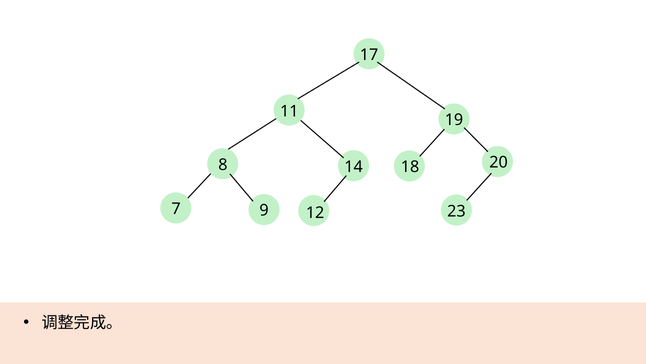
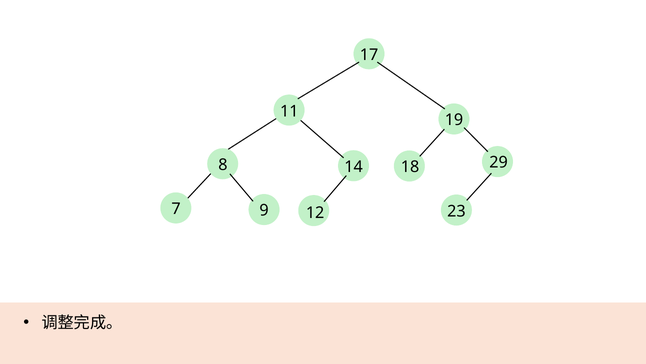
20: 20 -> 29
